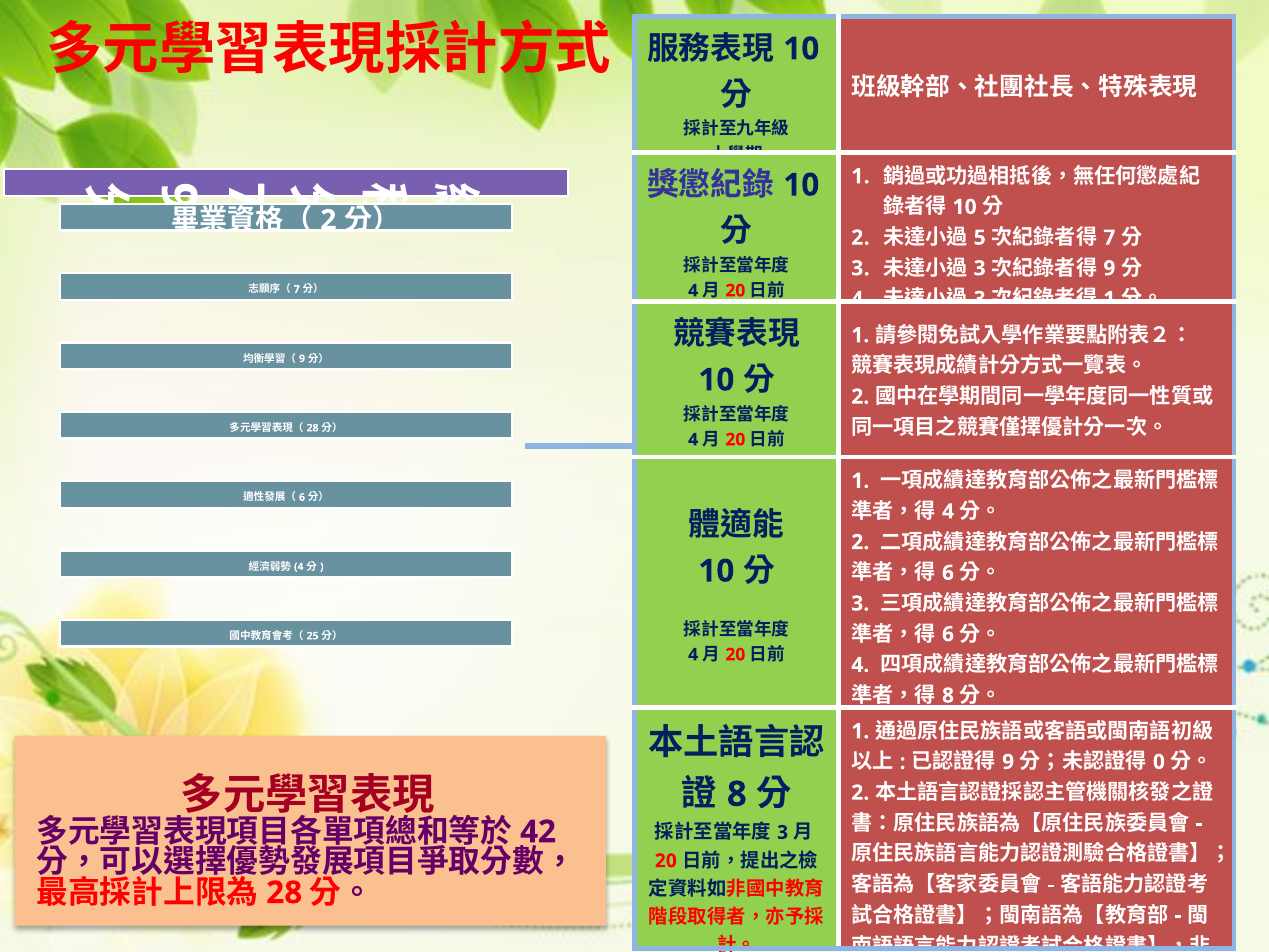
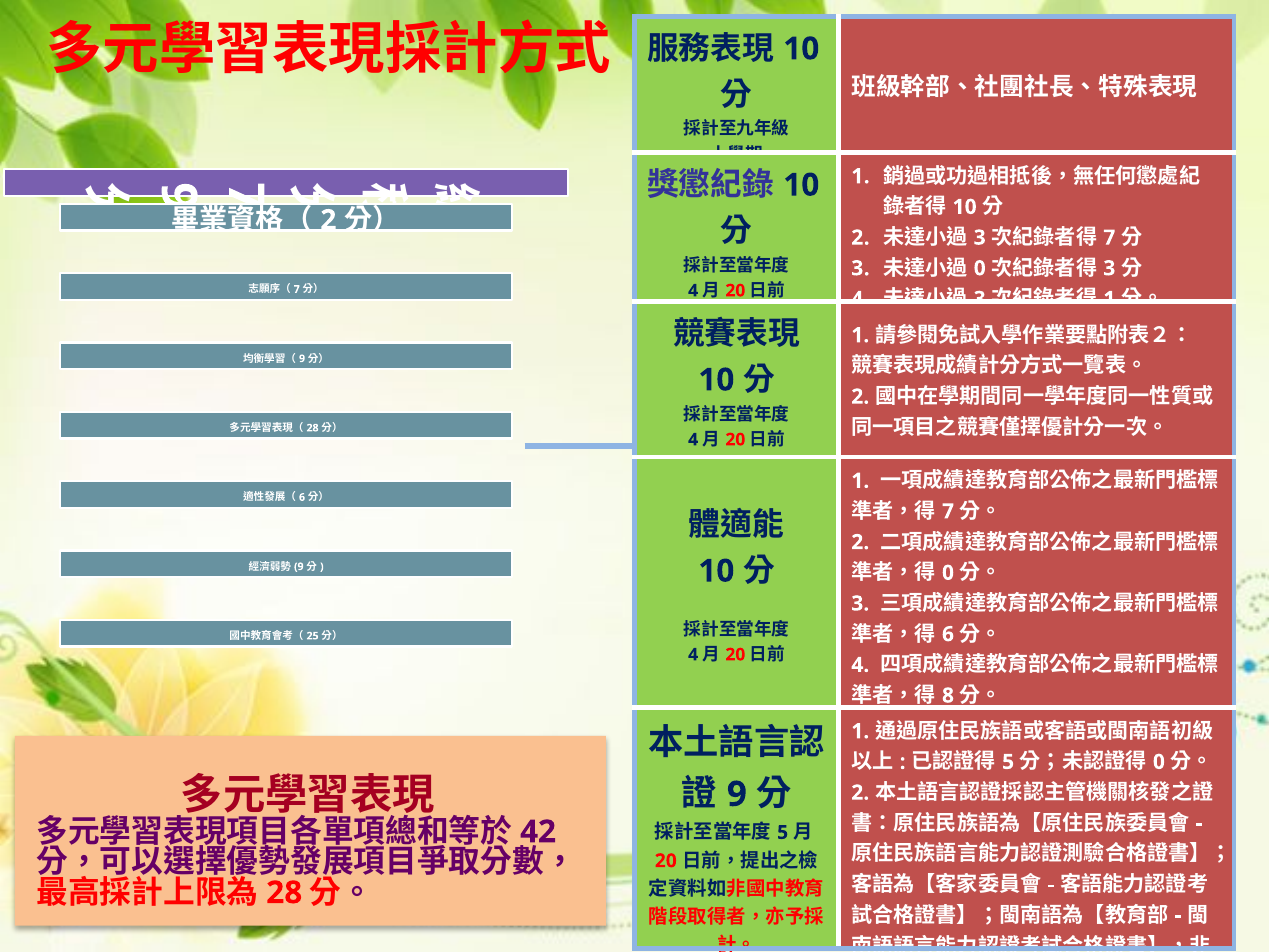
5 at (980, 238): 5 -> 3
3 at (980, 268): 3 -> 0
9 at (1109, 268): 9 -> 3
4 at (948, 511): 4 -> 7
4 at (299, 566): 4 -> 9
6 at (948, 573): 6 -> 0
9 at (1008, 762): 9 -> 5
8 at (737, 794): 8 -> 9
3 at (783, 832): 3 -> 5
